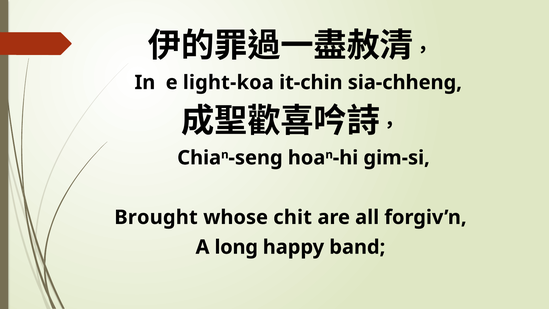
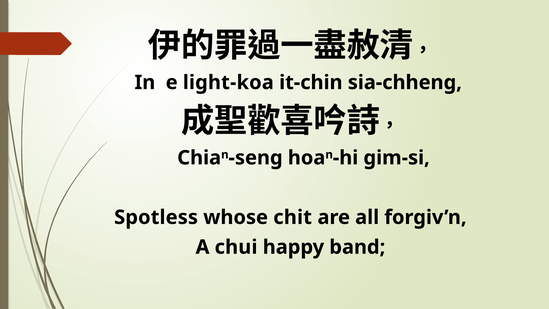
Brought: Brought -> Spotless
long: long -> chui
